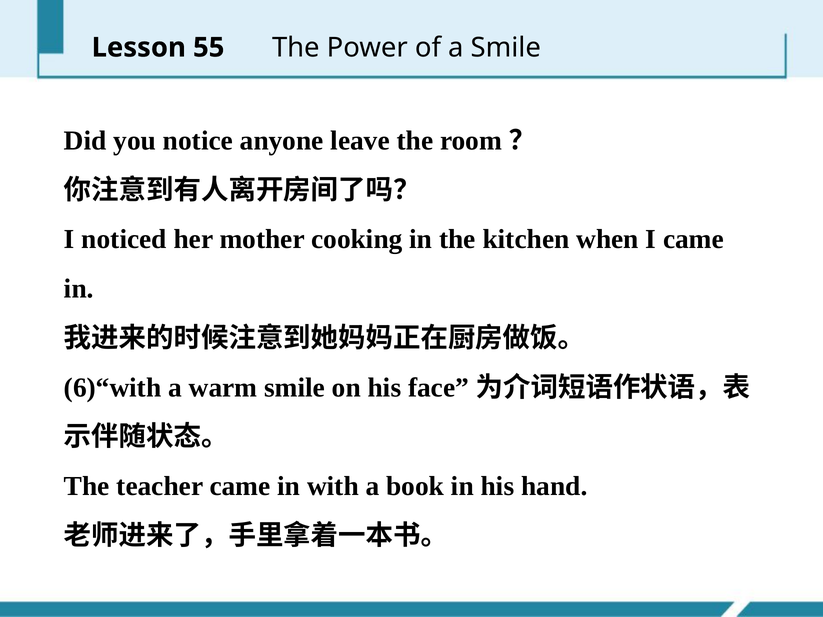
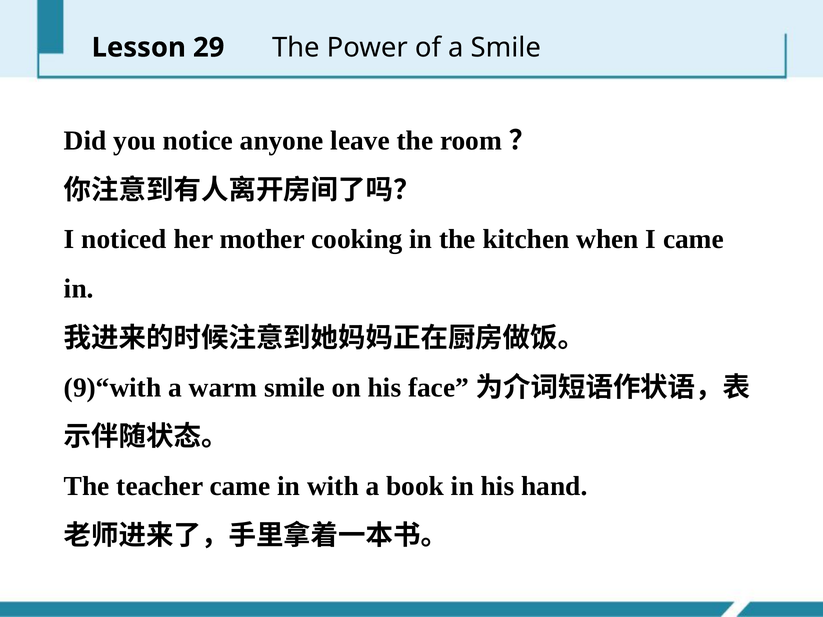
55: 55 -> 29
6)“with: 6)“with -> 9)“with
